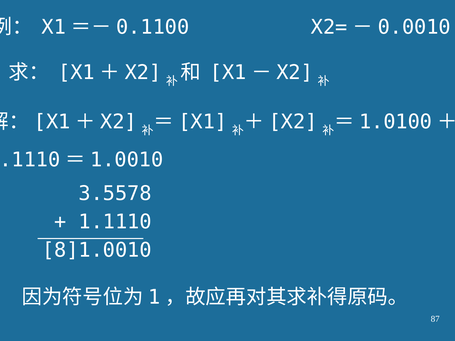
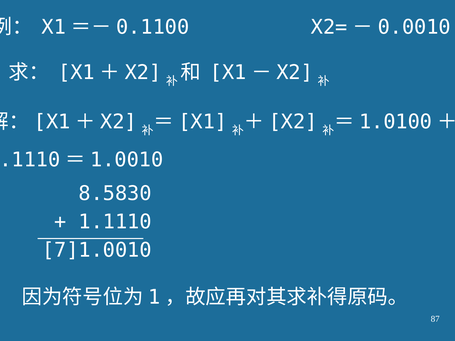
3.5578: 3.5578 -> 8.5830
8]1.0010: 8]1.0010 -> 7]1.0010
